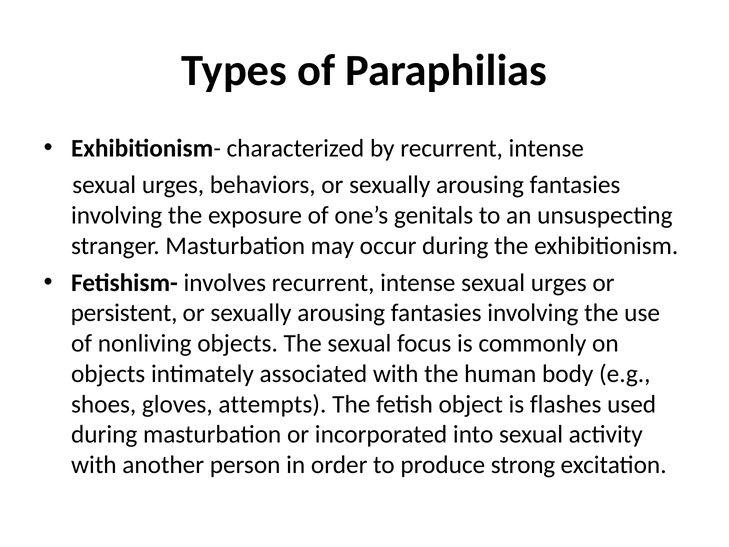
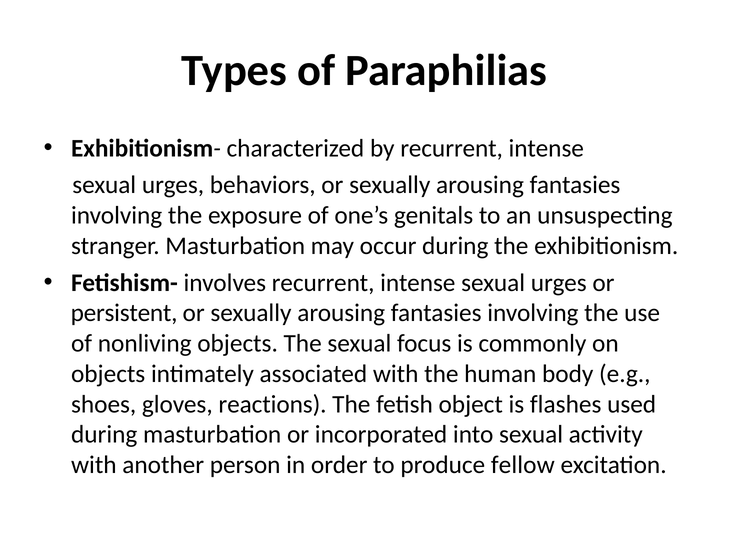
attempts: attempts -> reactions
strong: strong -> fellow
